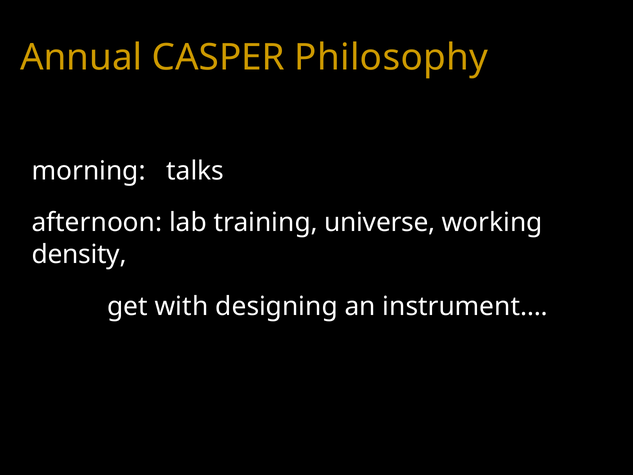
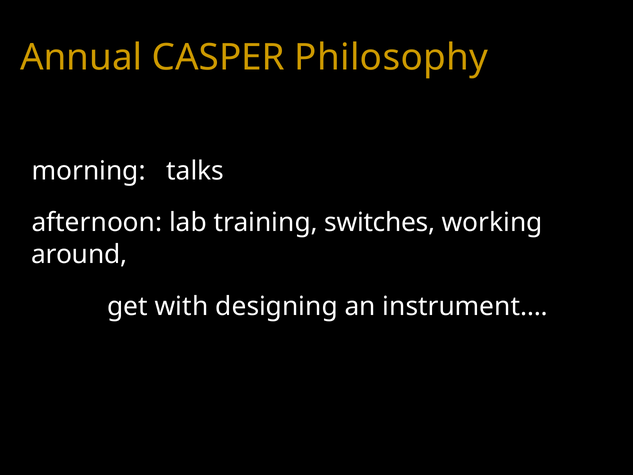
universe: universe -> switches
density: density -> around
